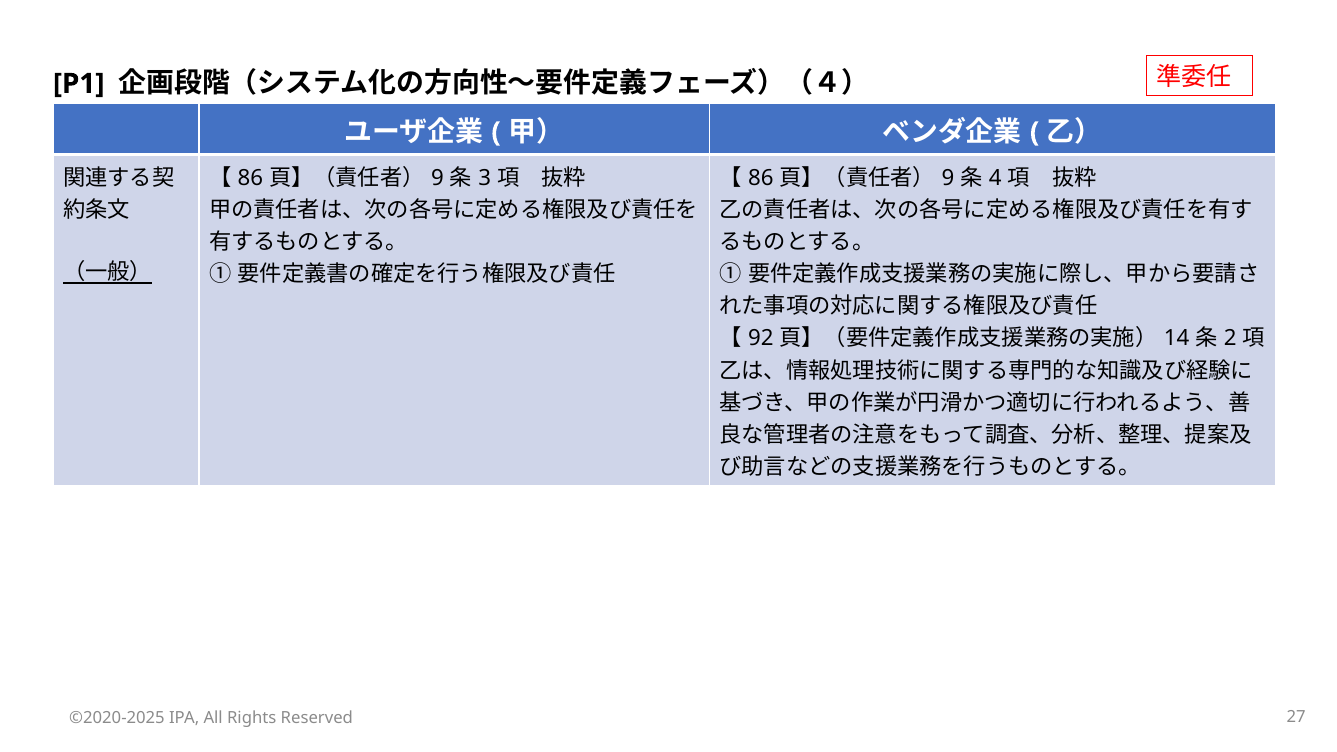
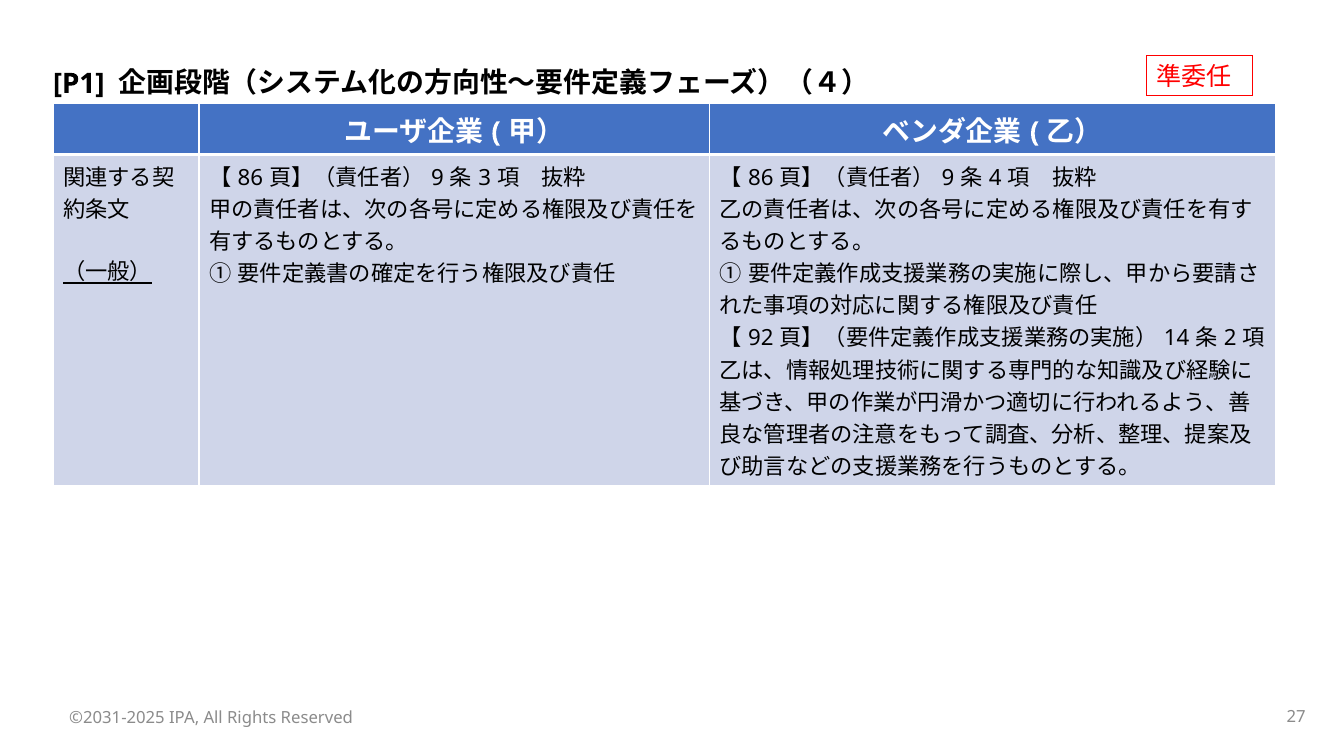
©2020-2025: ©2020-2025 -> ©2031-2025
